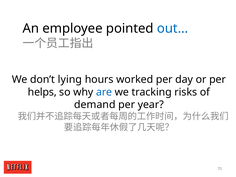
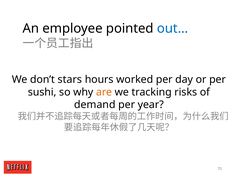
lying: lying -> stars
helps: helps -> sushi
are colour: blue -> orange
